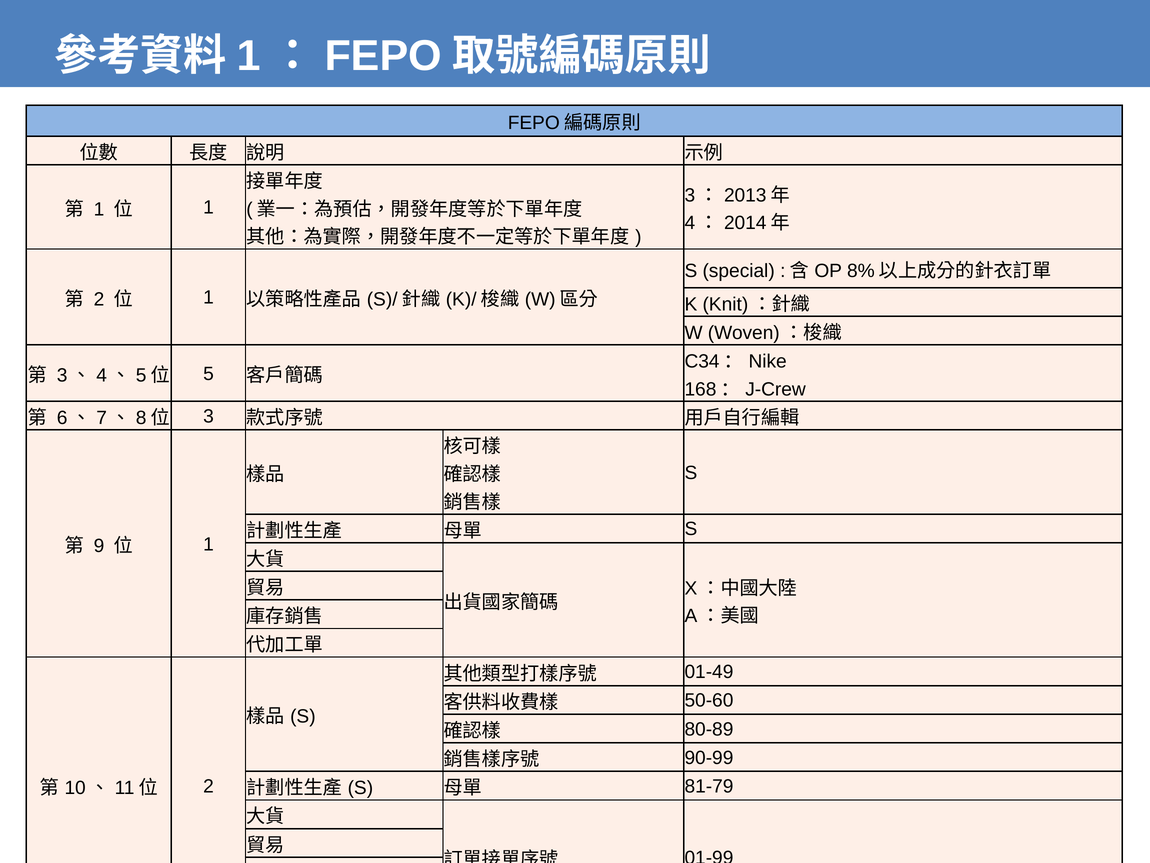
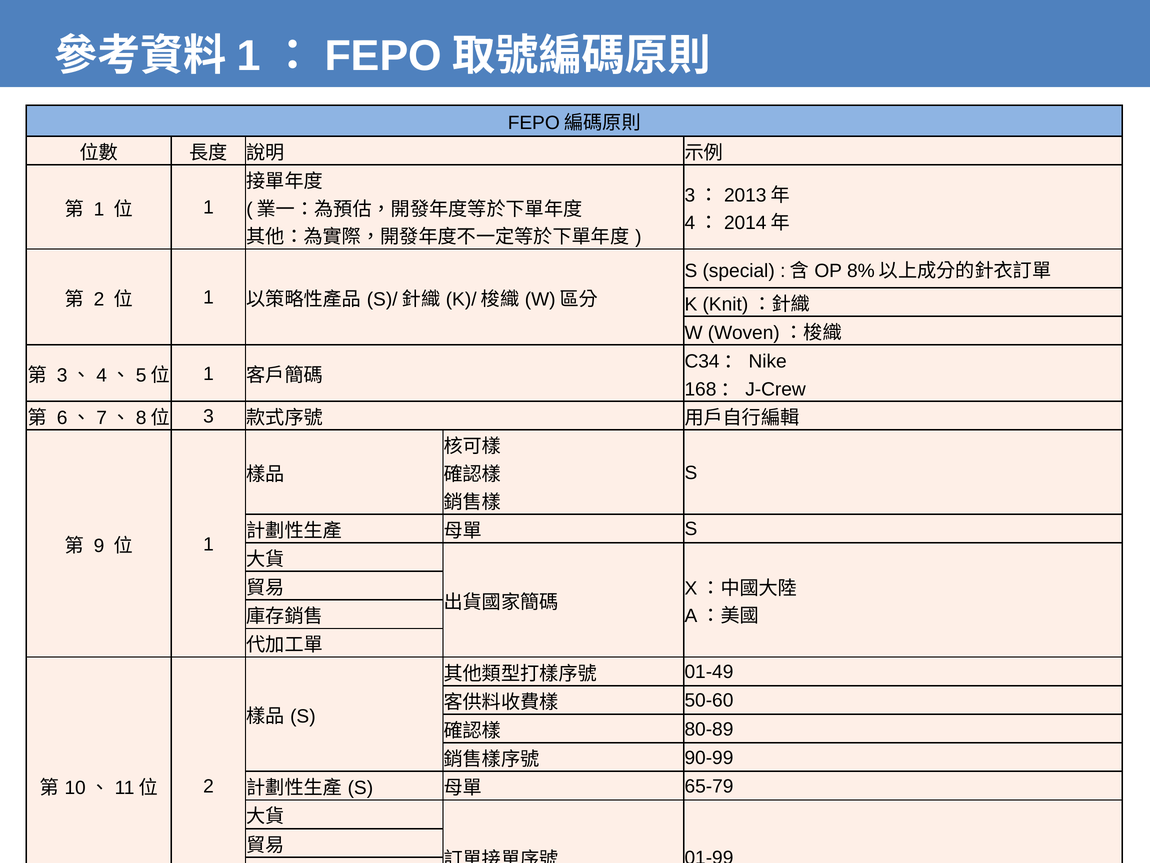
5 at (208, 374): 5 -> 1
81-79: 81-79 -> 65-79
